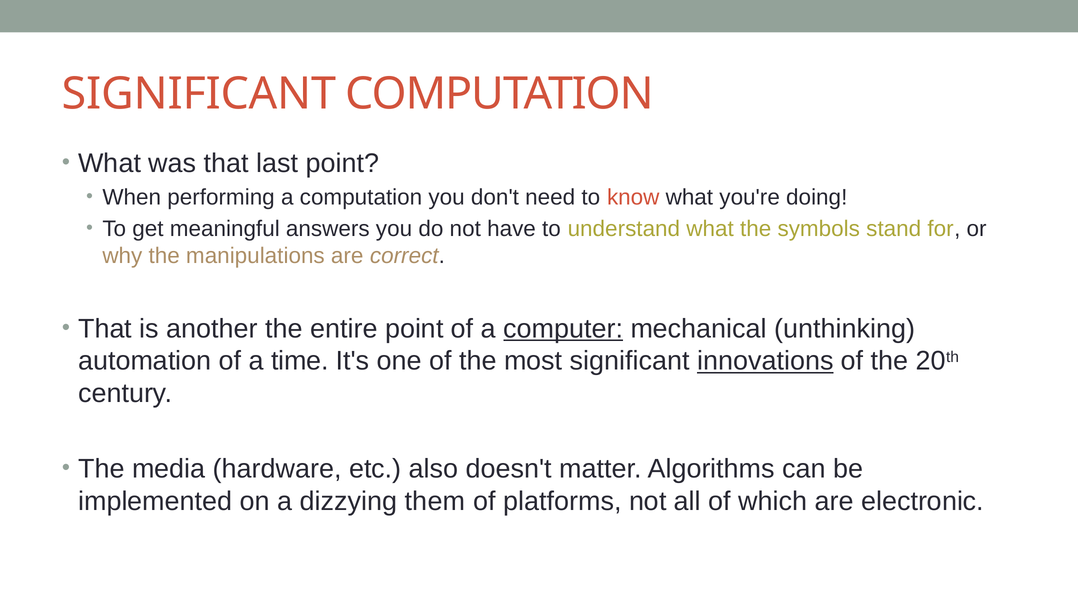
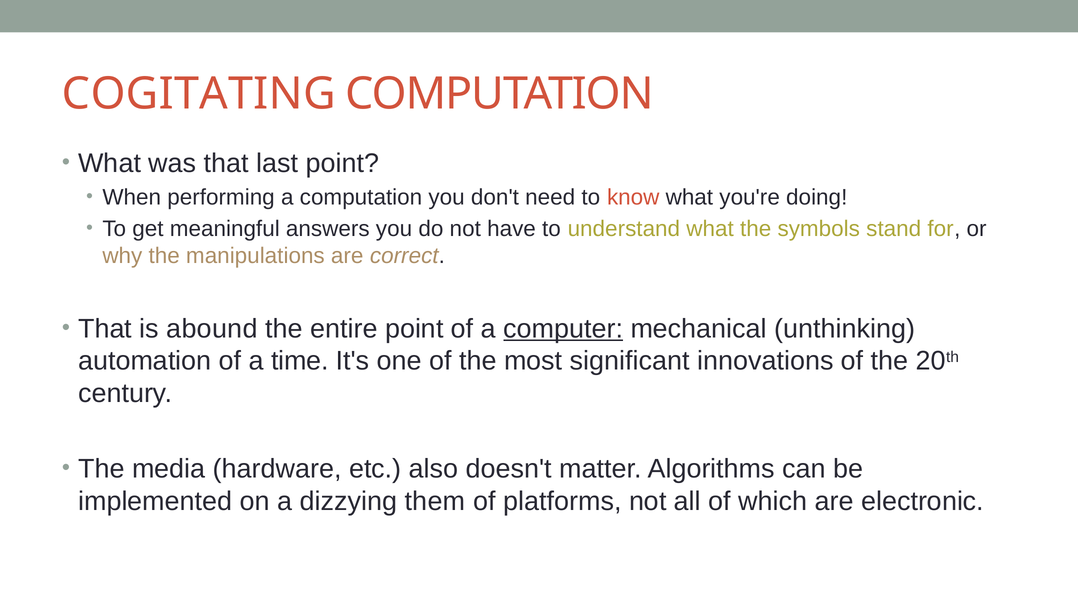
SIGNIFICANT at (199, 94): SIGNIFICANT -> COGITATING
another: another -> abound
innovations underline: present -> none
